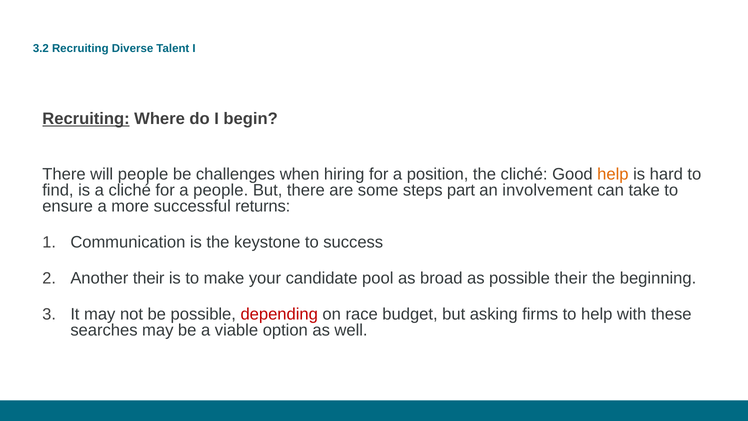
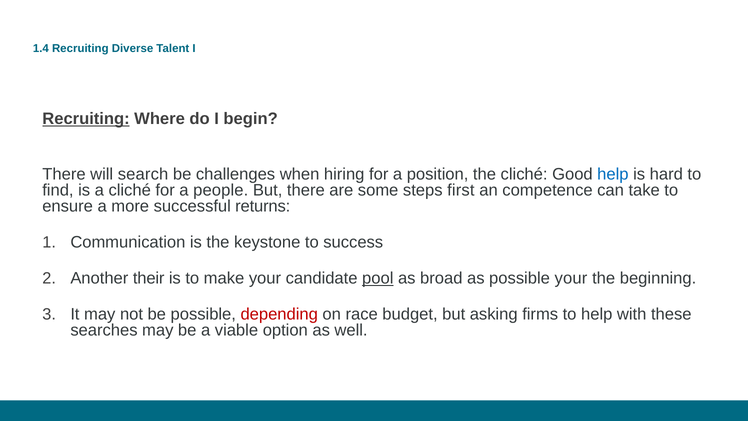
3.2: 3.2 -> 1.4
will people: people -> search
help at (613, 174) colour: orange -> blue
part: part -> first
involvement: involvement -> competence
pool underline: none -> present
possible their: their -> your
